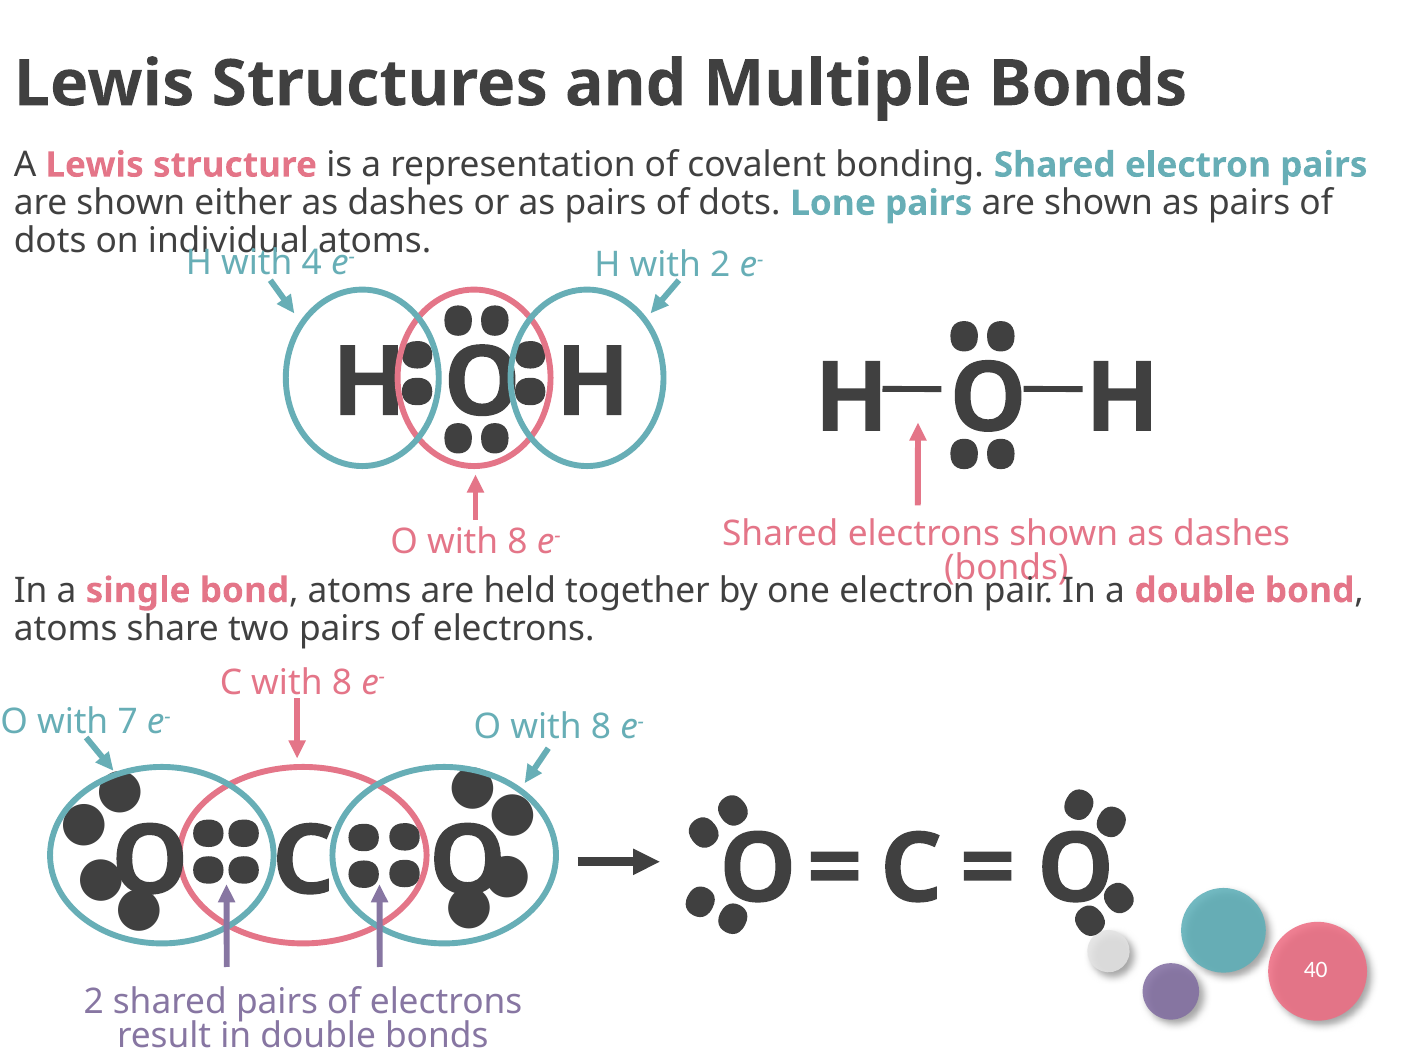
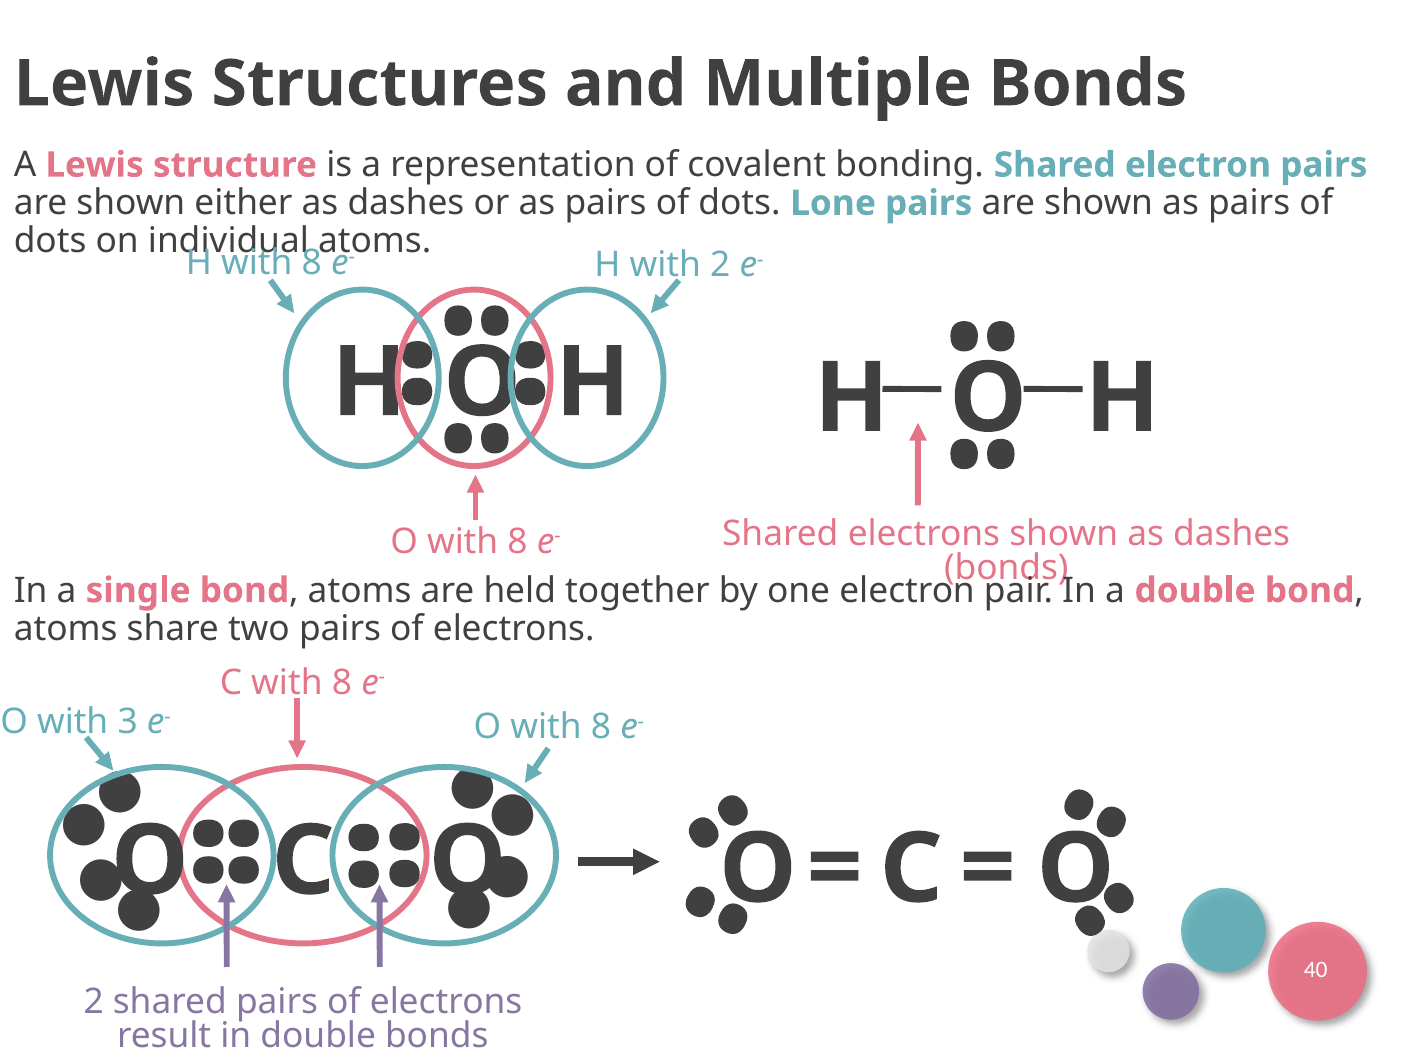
4 at (312, 263): 4 -> 8
7: 7 -> 3
